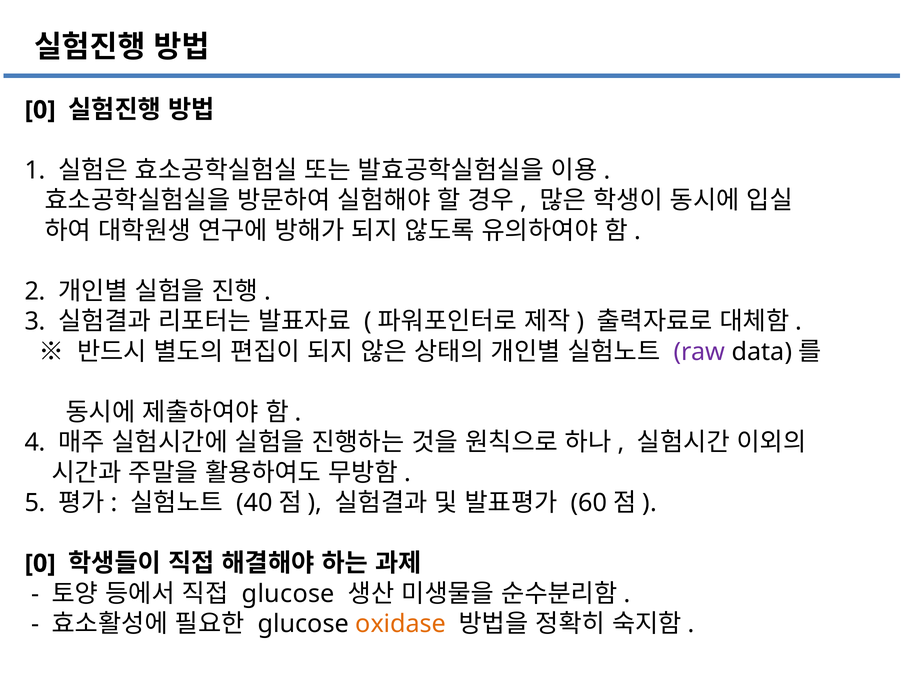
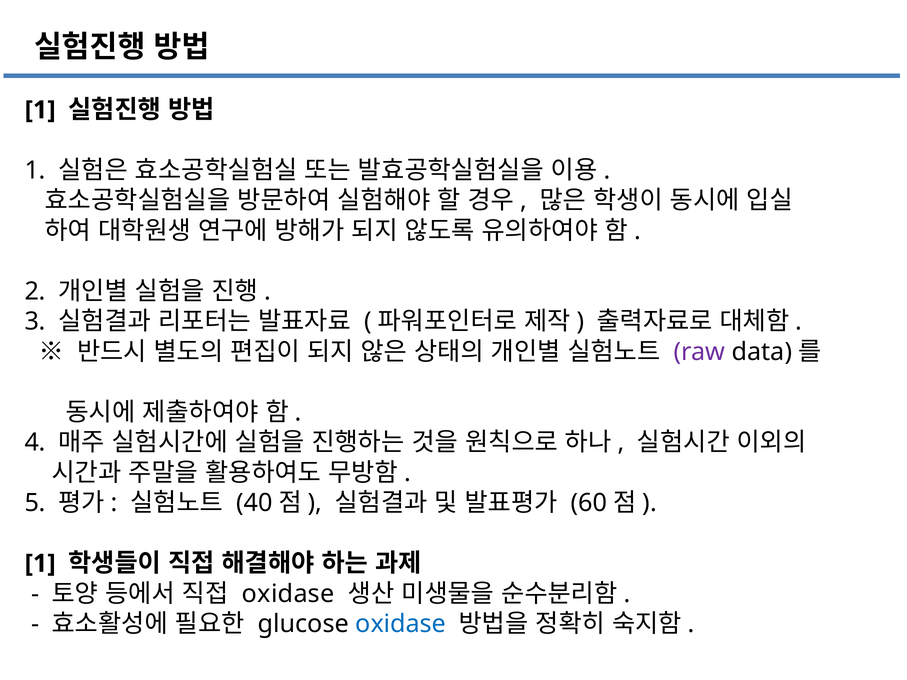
0 at (40, 110): 0 -> 1
0 at (40, 564): 0 -> 1
glucose at (288, 594): glucose -> oxidase
oxidase at (401, 624) colour: orange -> blue
